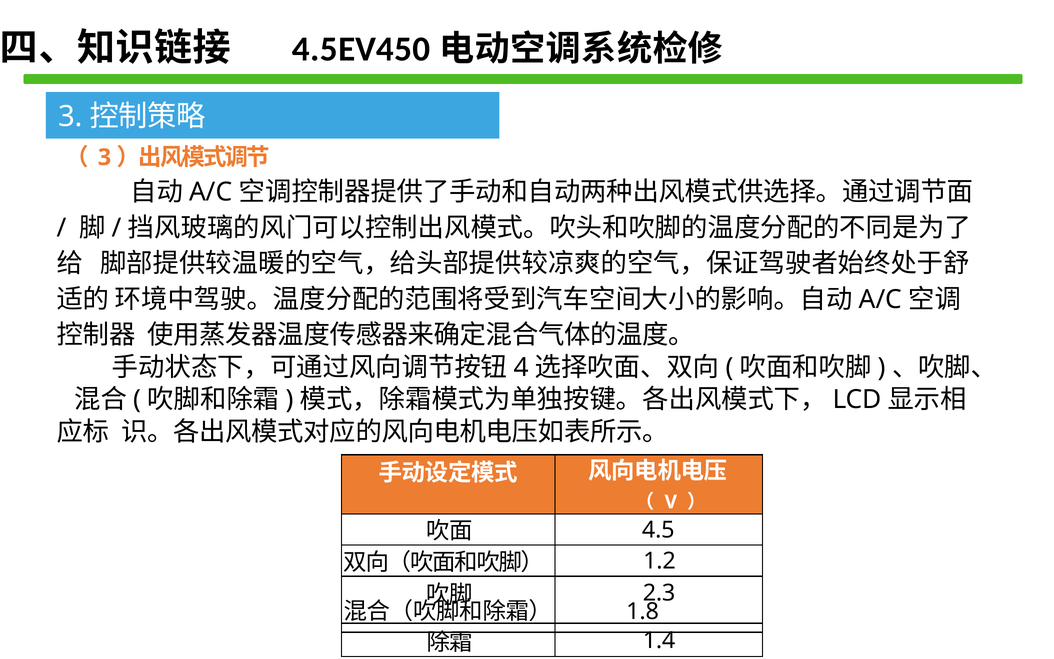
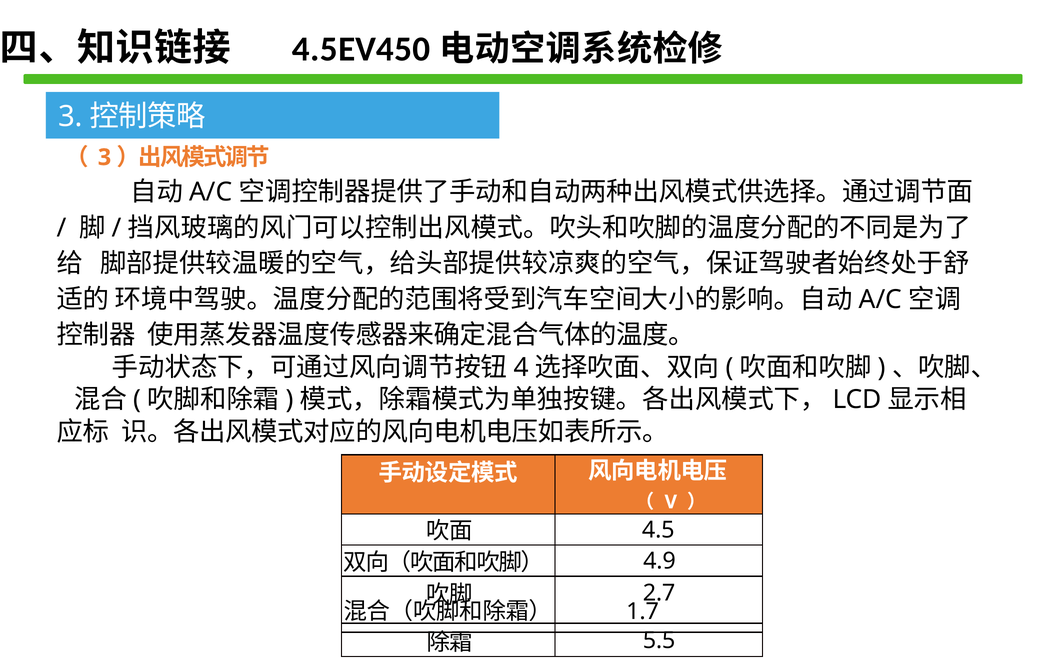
1.2: 1.2 -> 4.9
2.3: 2.3 -> 2.7
1.8: 1.8 -> 1.7
1.4: 1.4 -> 5.5
